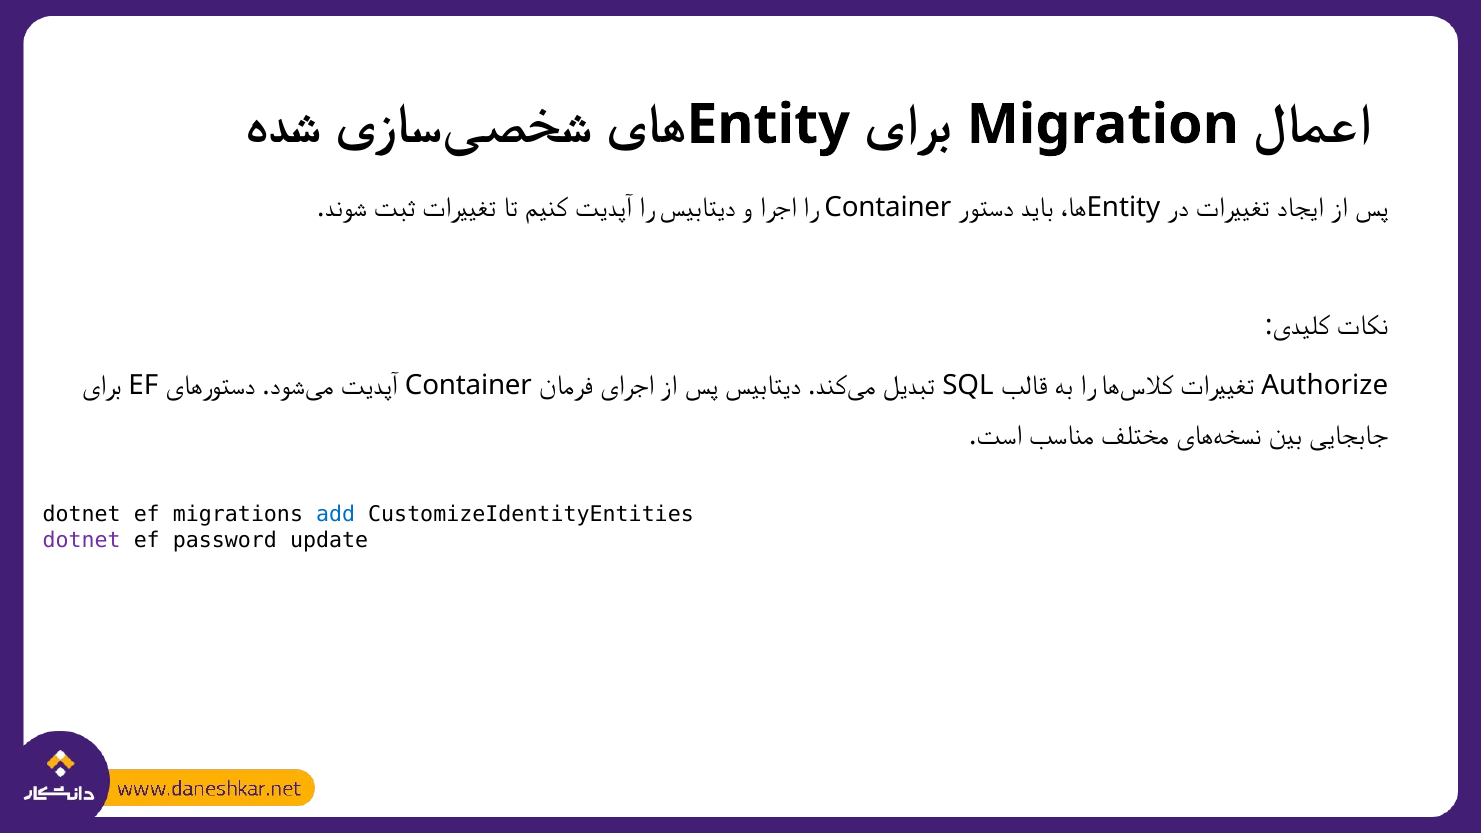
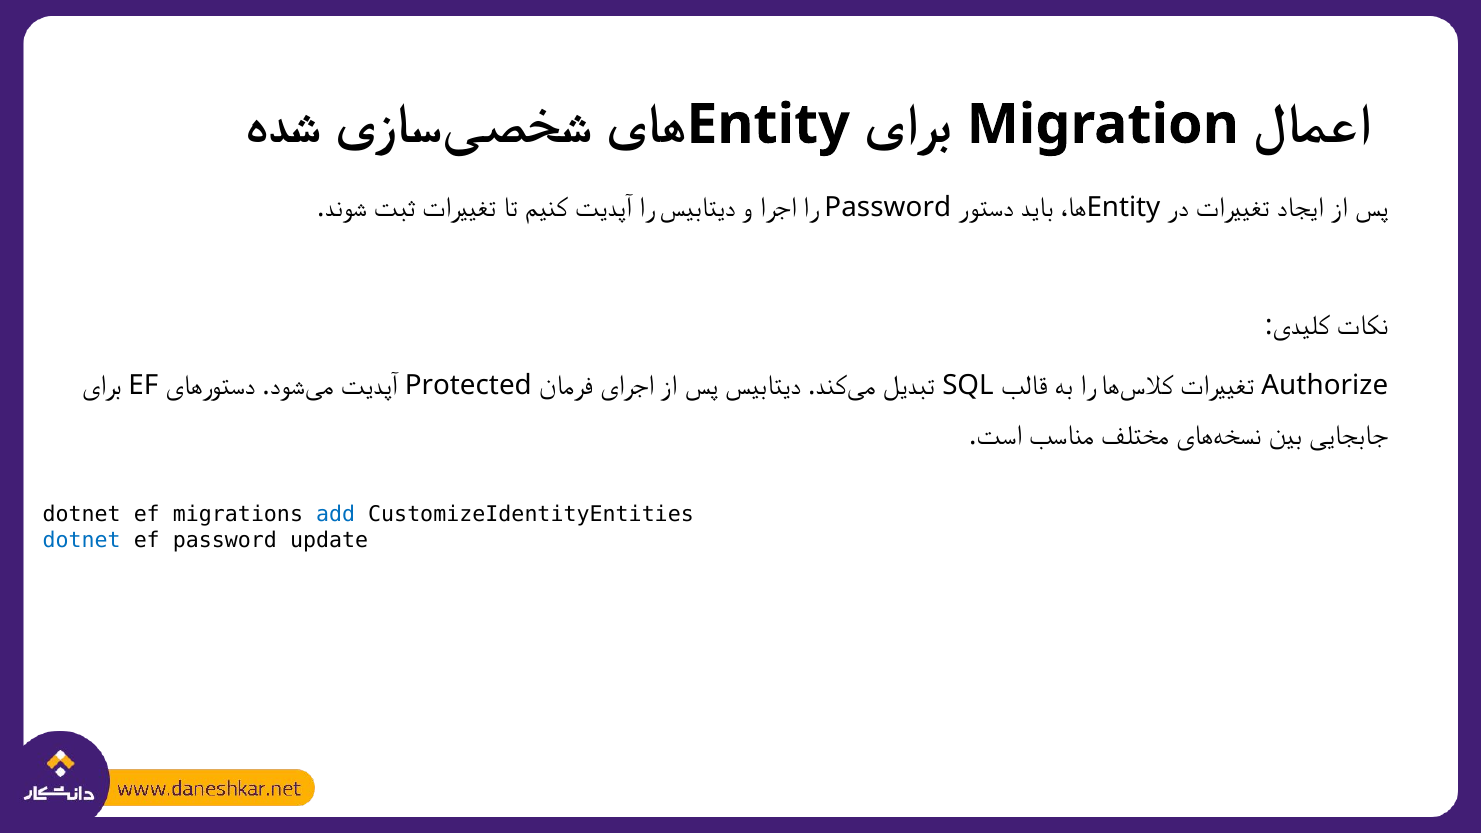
Container at (888, 207): Container -> Password
Container at (468, 385): Container -> Protected
dotnet at (82, 541) colour: purple -> blue
